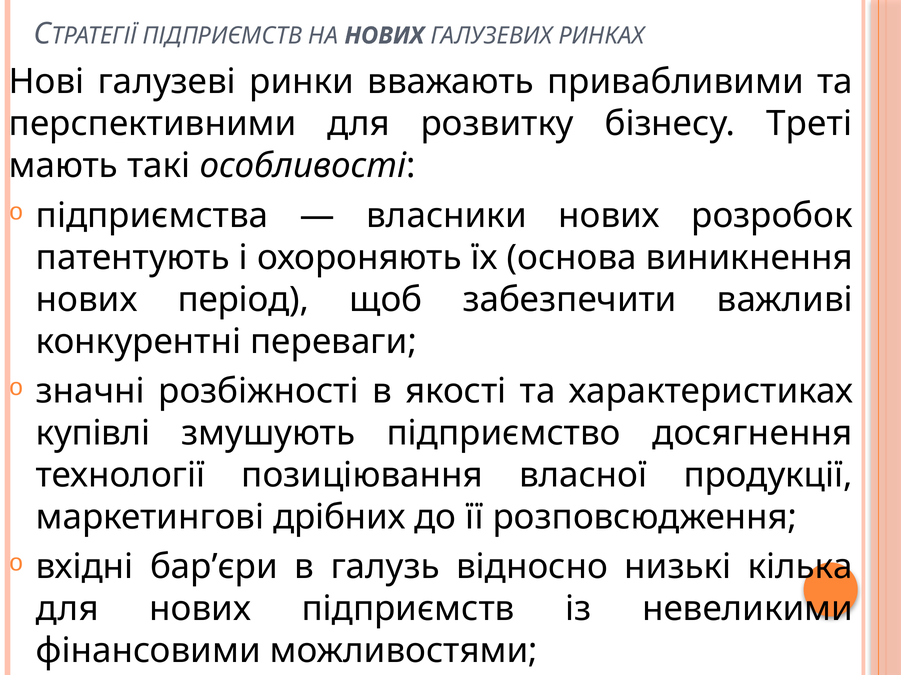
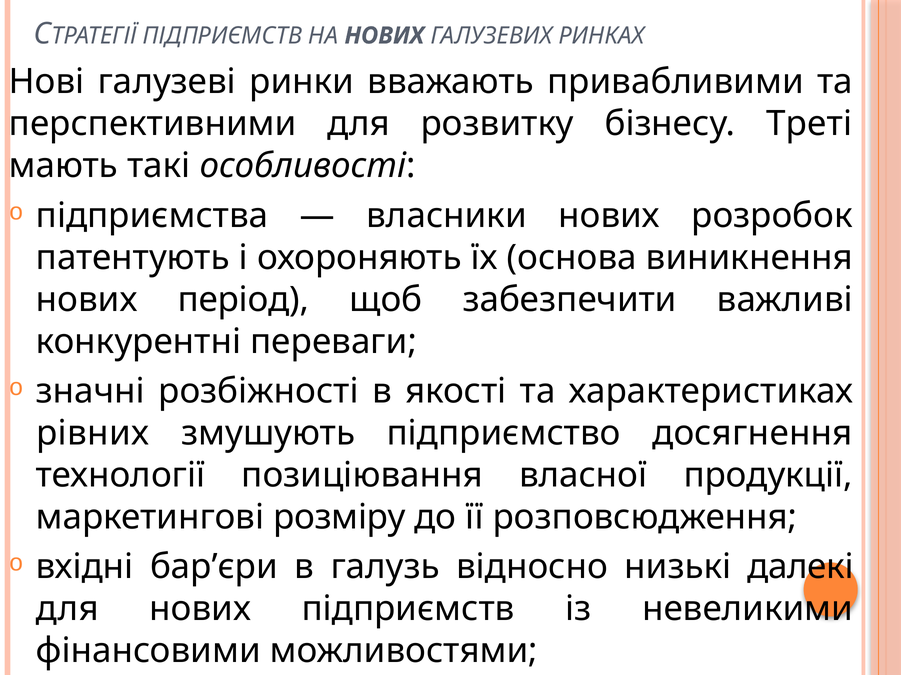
купівлі: купівлі -> рівних
дрібних: дрібних -> розміру
кілька: кілька -> далекі
